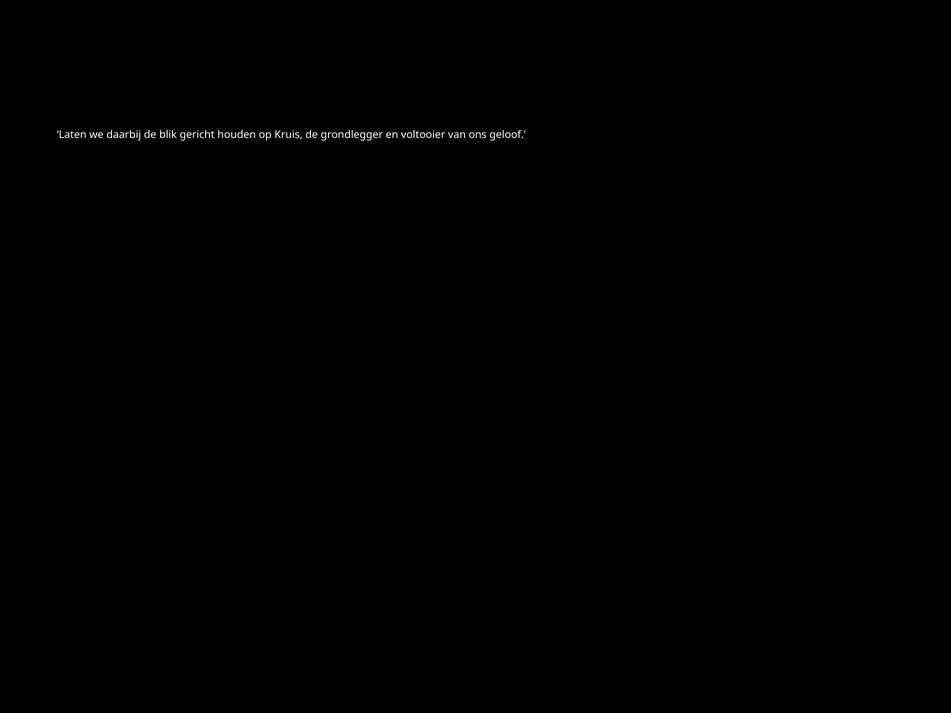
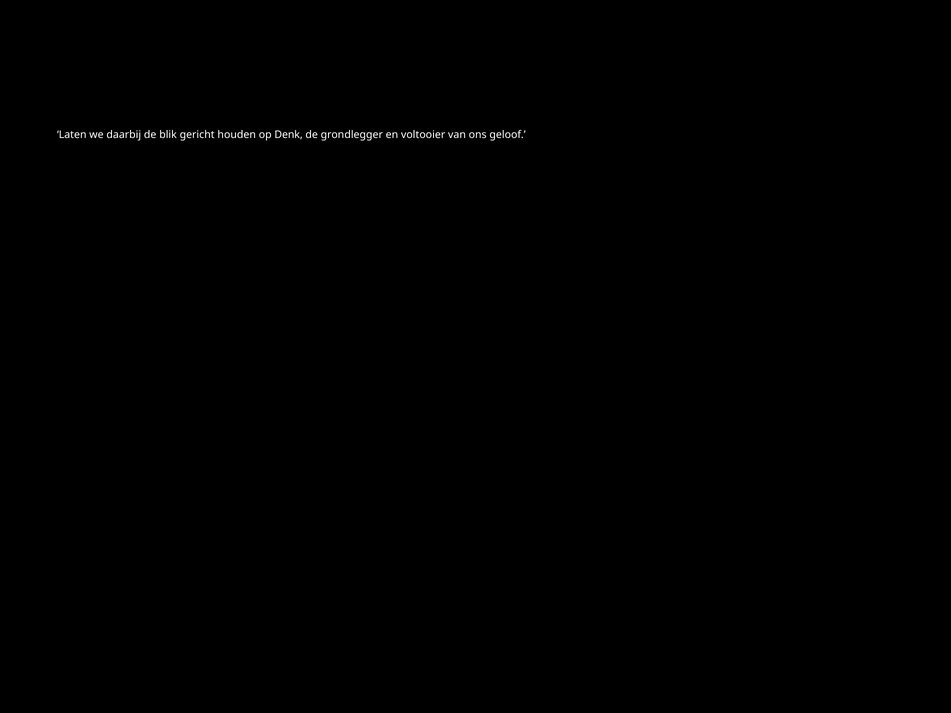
Kruis: Kruis -> Denk
